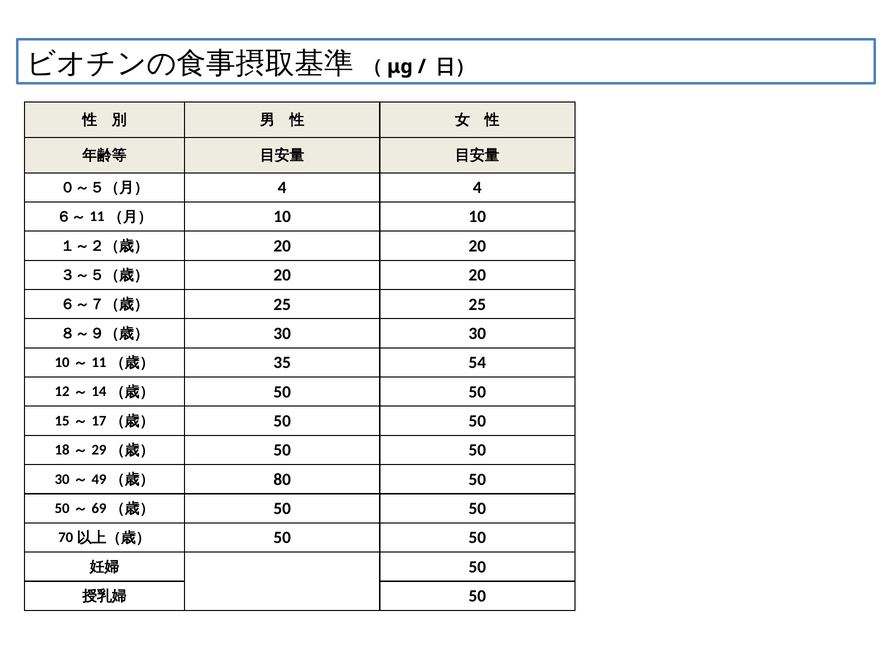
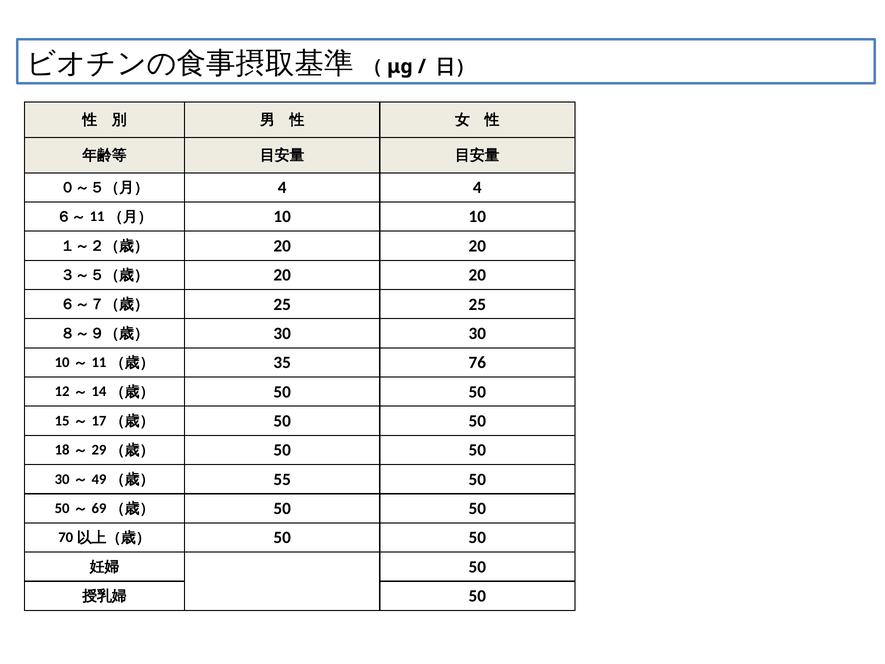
54: 54 -> 76
80: 80 -> 55
